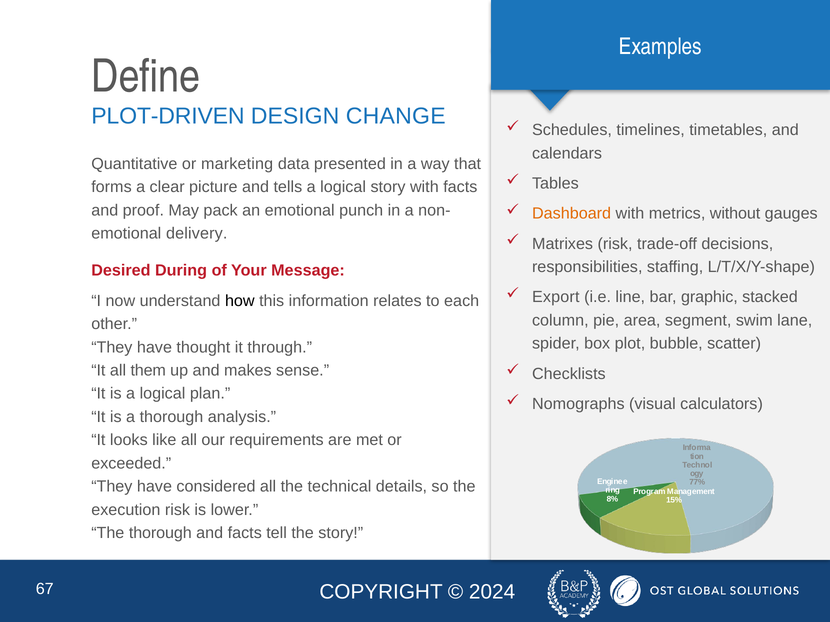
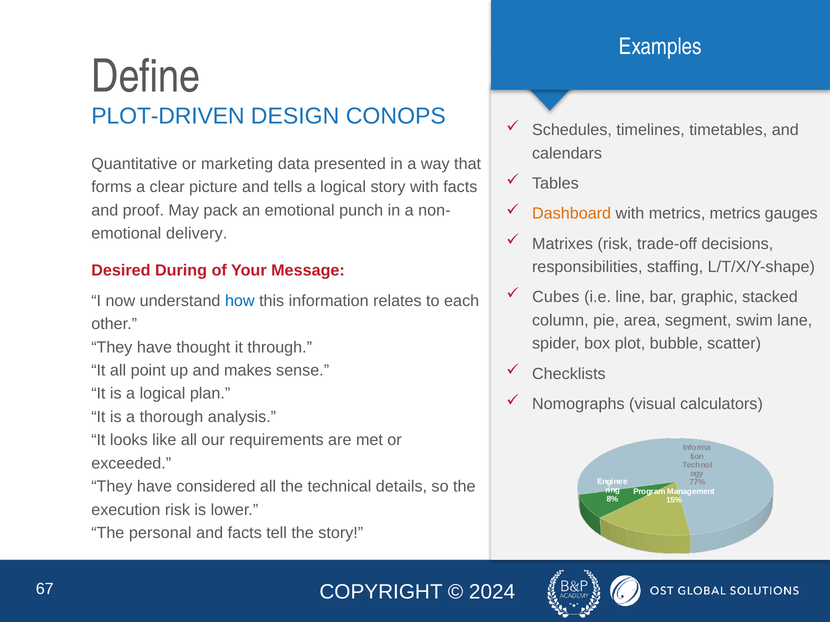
CHANGE: CHANGE -> CONOPS
metrics without: without -> metrics
Export: Export -> Cubes
how colour: black -> blue
them: them -> point
The thorough: thorough -> personal
